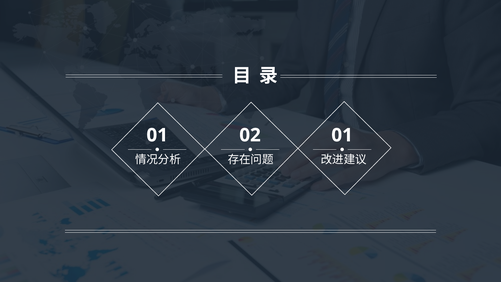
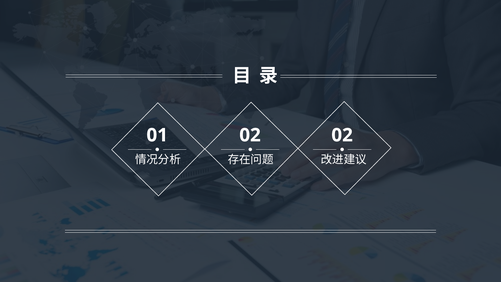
01 01: 01 -> 02
